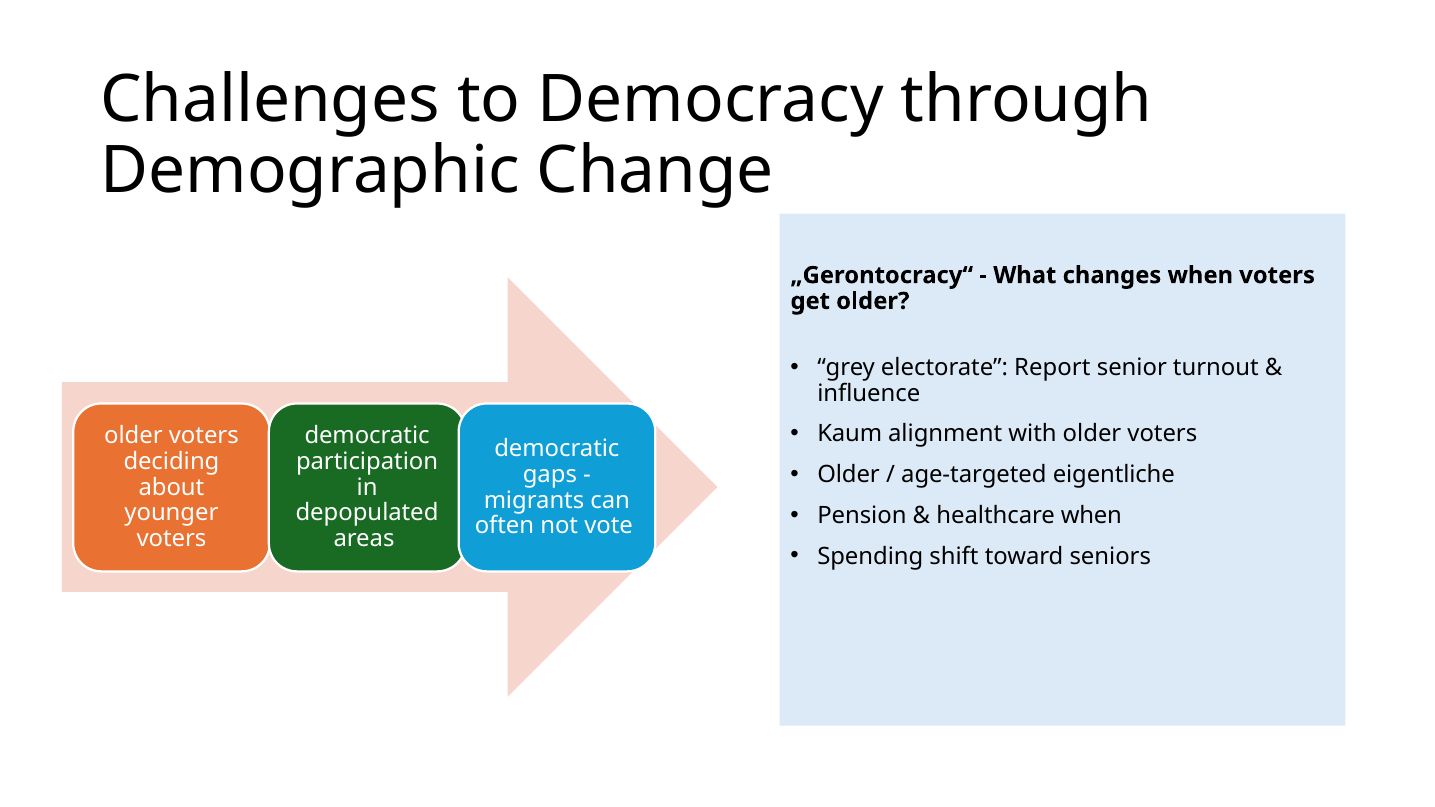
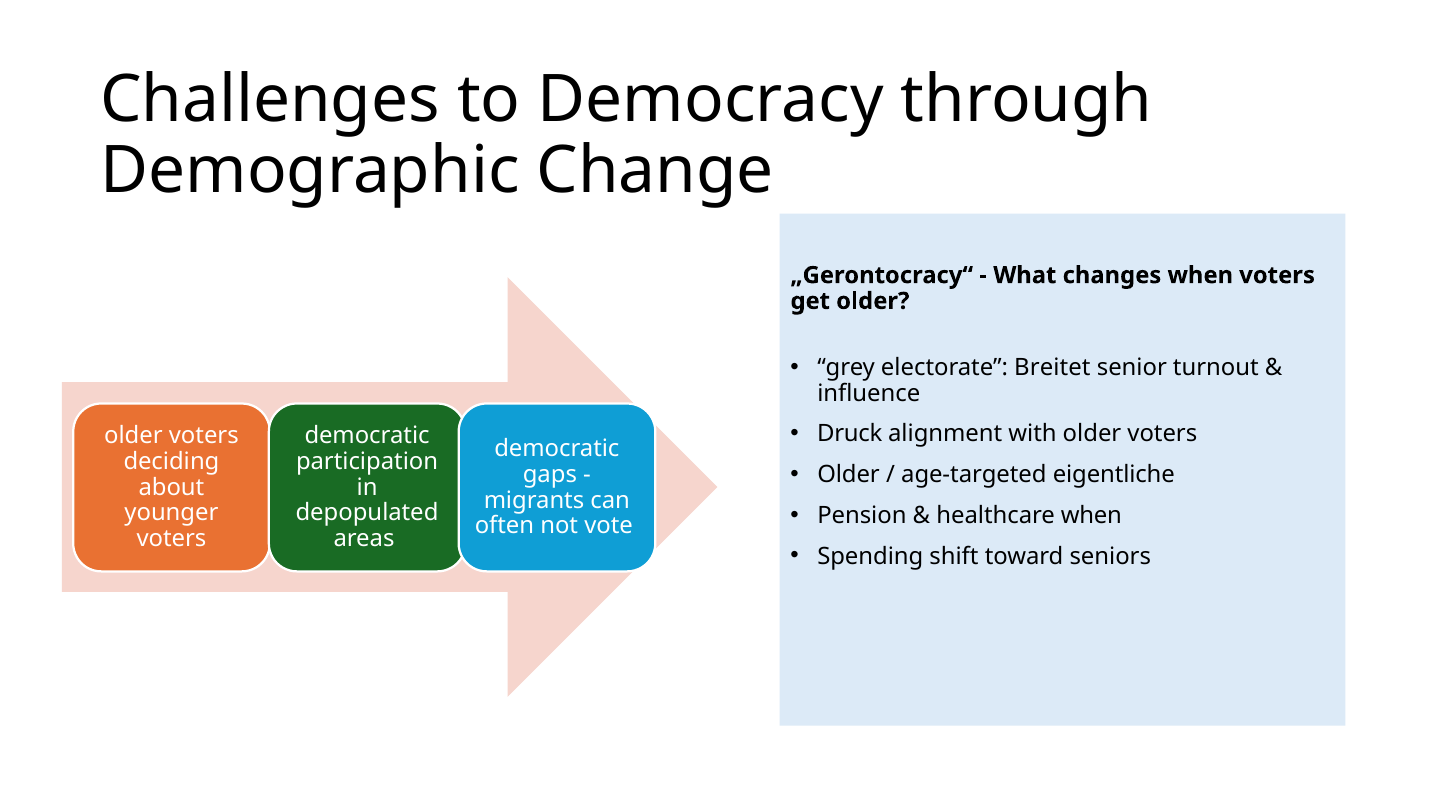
Report: Report -> Breitet
Kaum: Kaum -> Druck
